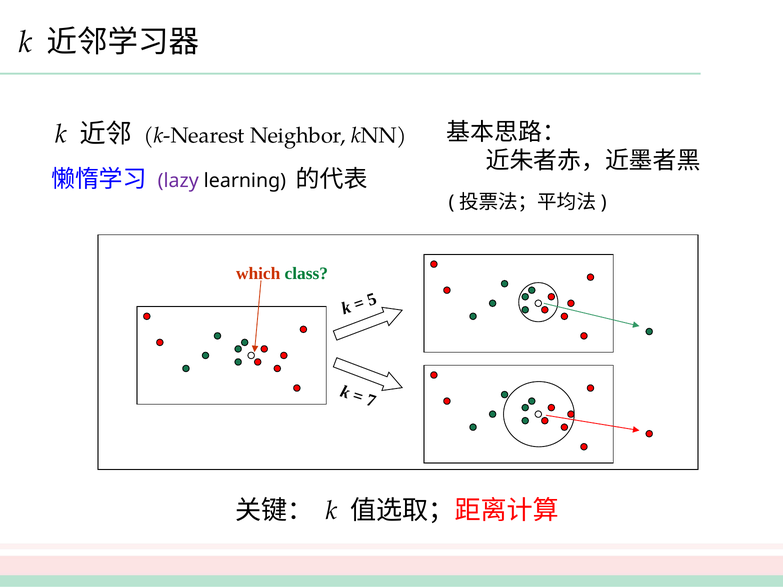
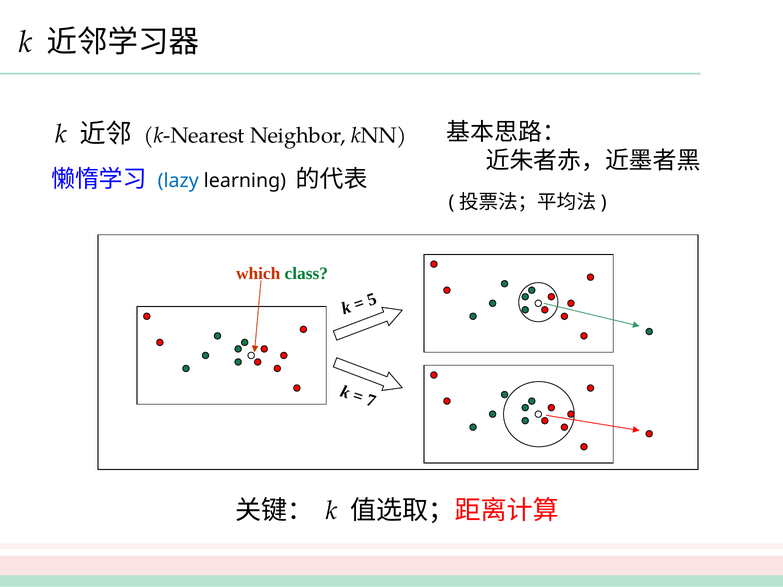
lazy colour: purple -> blue
